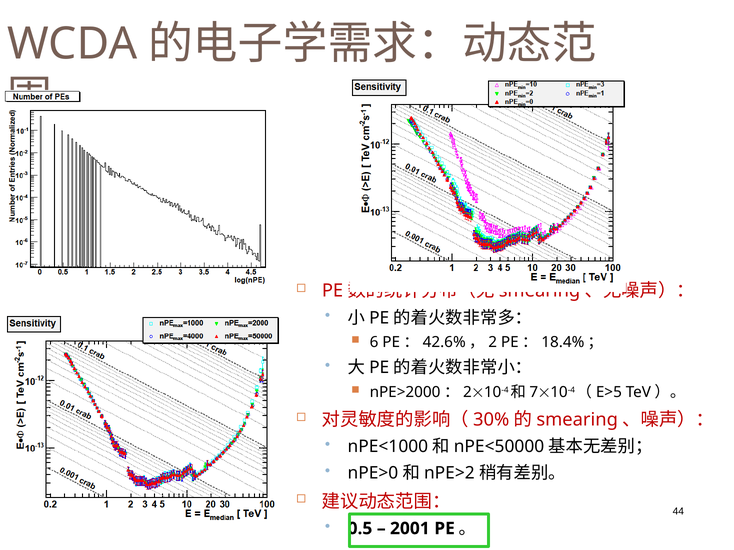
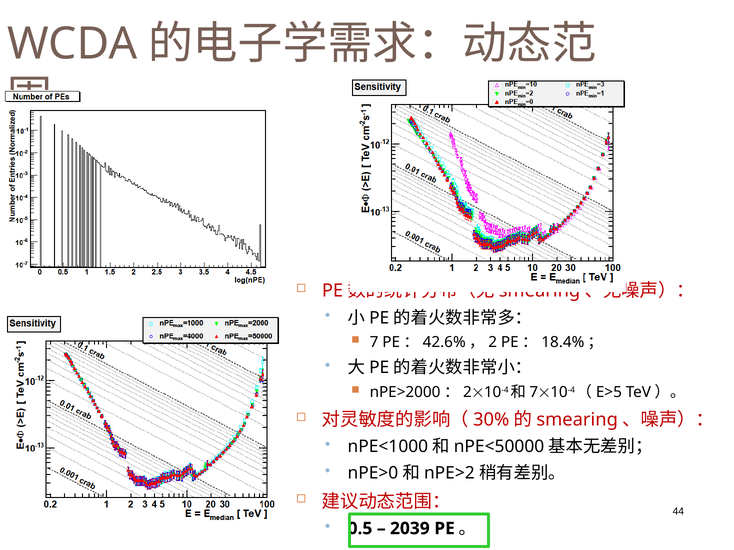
6: 6 -> 7
2001: 2001 -> 2039
